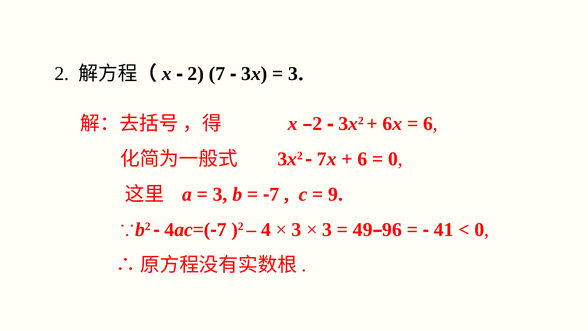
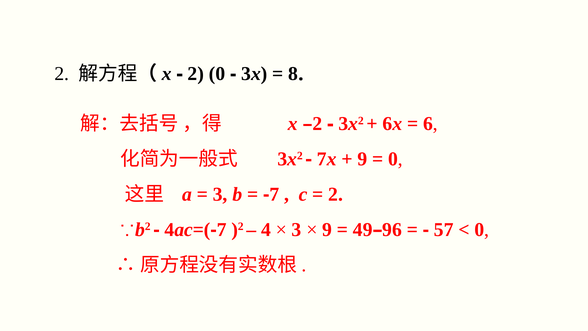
2 7: 7 -> 0
3 at (293, 74): 3 -> 8
6 at (362, 159): 6 -> 9
9 at (336, 194): 9 -> 2
3 at (327, 230): 3 -> 9
41: 41 -> 57
